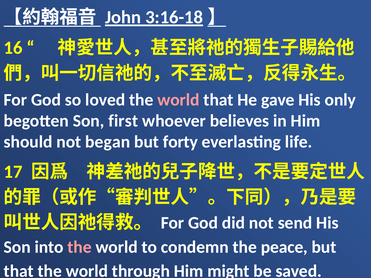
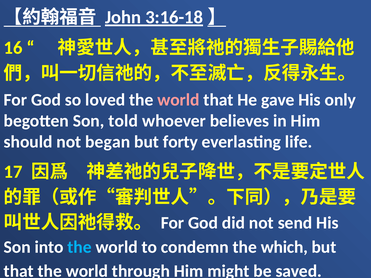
first: first -> told
the at (80, 247) colour: pink -> light blue
peace: peace -> which
